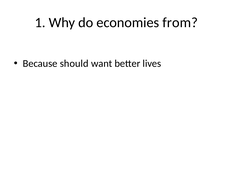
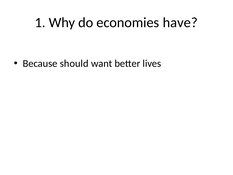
from: from -> have
